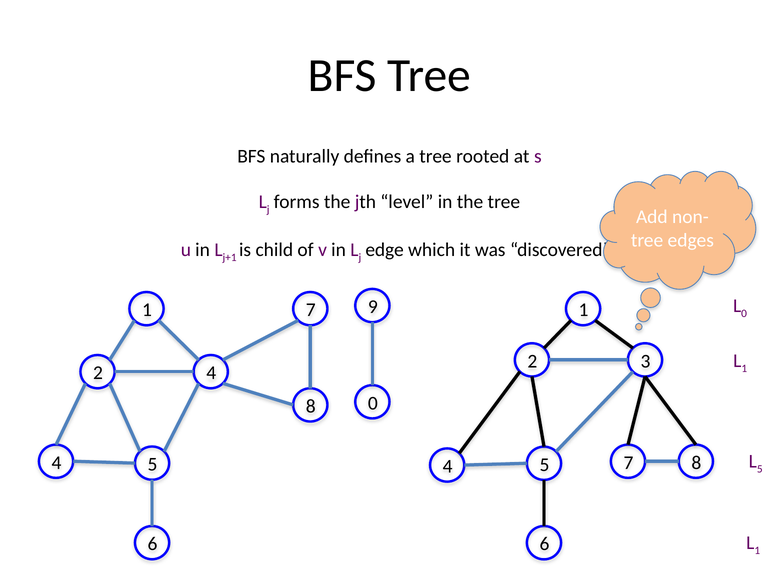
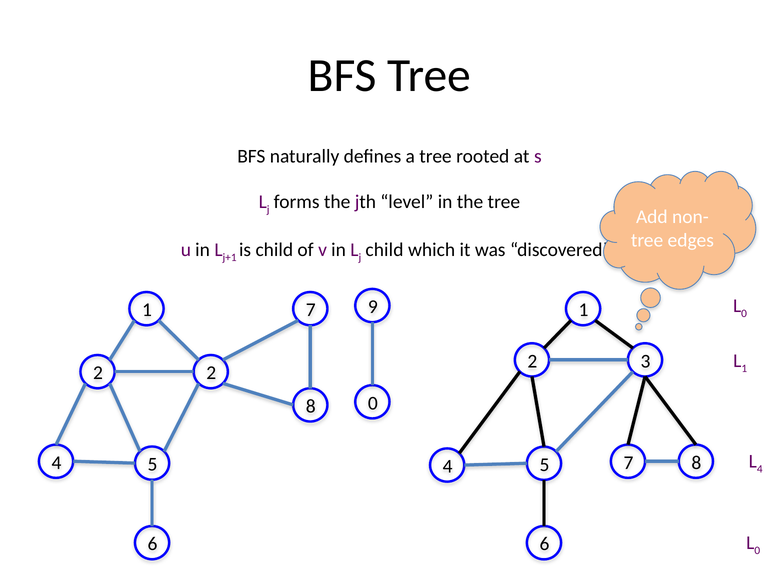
edge at (385, 250): edge -> child
2 4: 4 -> 2
5 at (760, 469): 5 -> 4
1 at (757, 551): 1 -> 0
